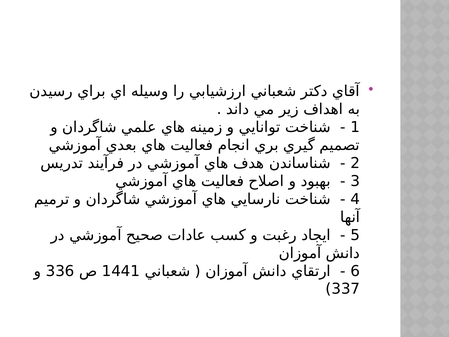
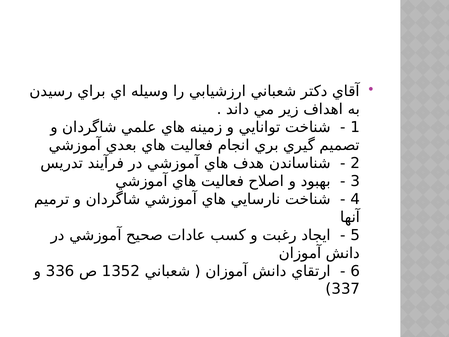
1441: 1441 -> 1352
